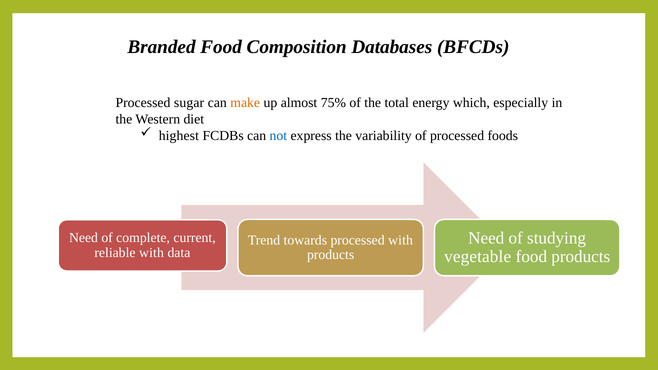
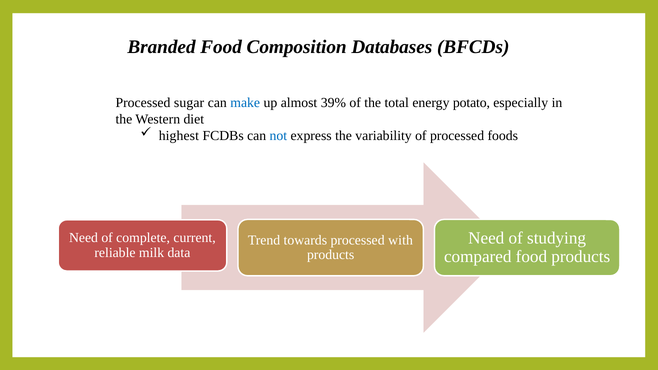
make colour: orange -> blue
75%: 75% -> 39%
which: which -> potato
with at (151, 253): with -> milk
vegetable: vegetable -> compared
